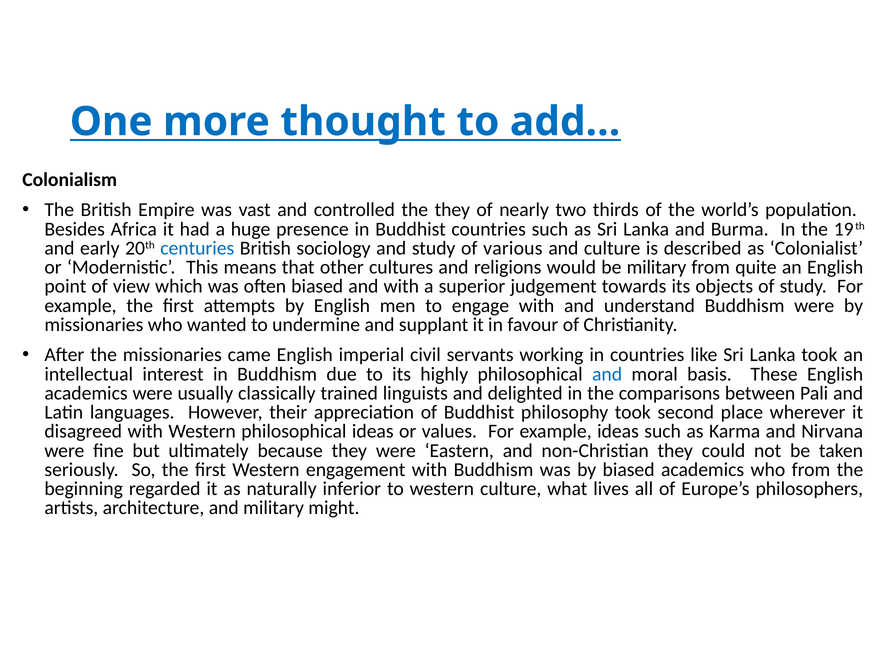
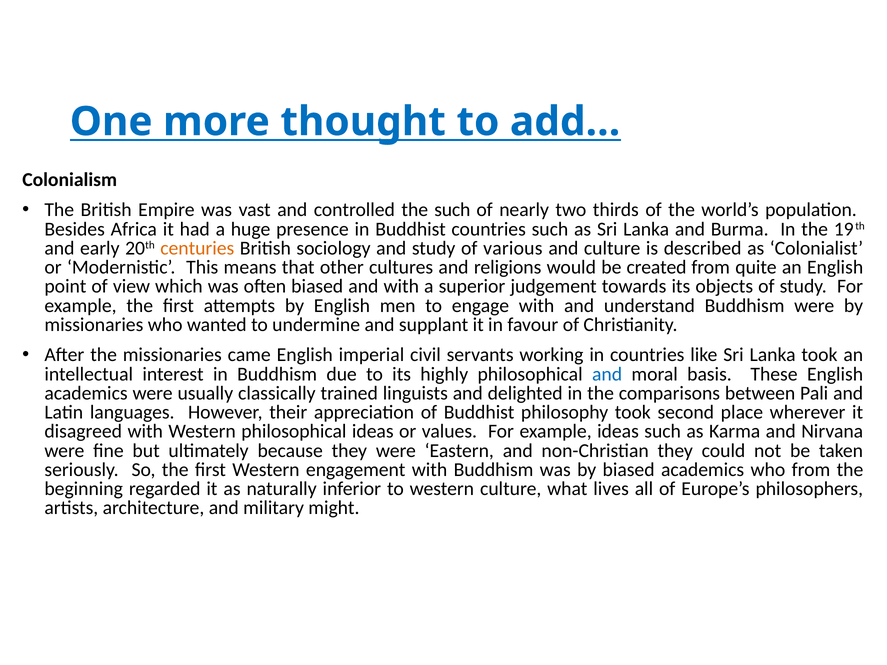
the they: they -> such
centuries colour: blue -> orange
be military: military -> created
